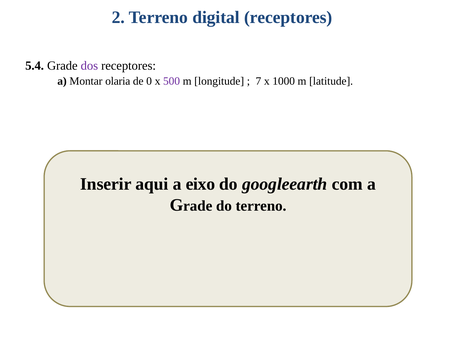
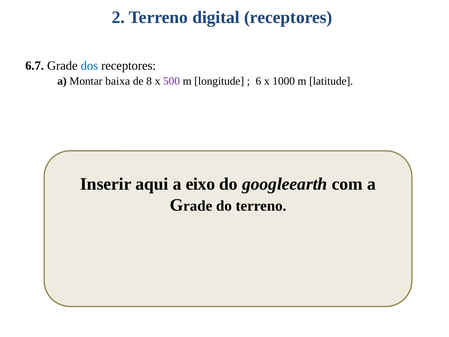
5.4: 5.4 -> 6.7
dos colour: purple -> blue
olaria: olaria -> baixa
0: 0 -> 8
7: 7 -> 6
